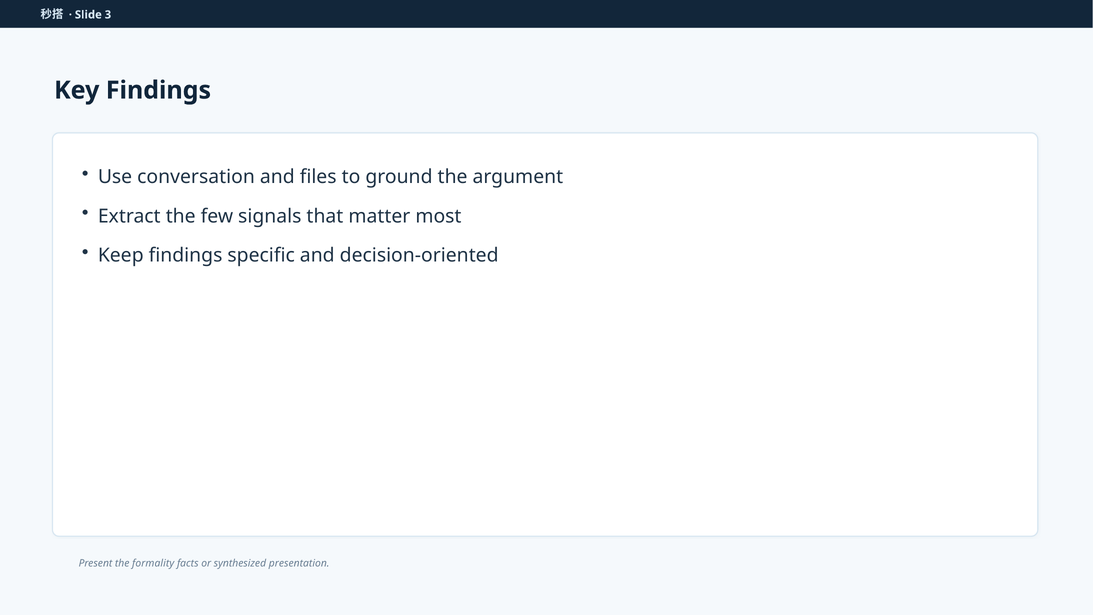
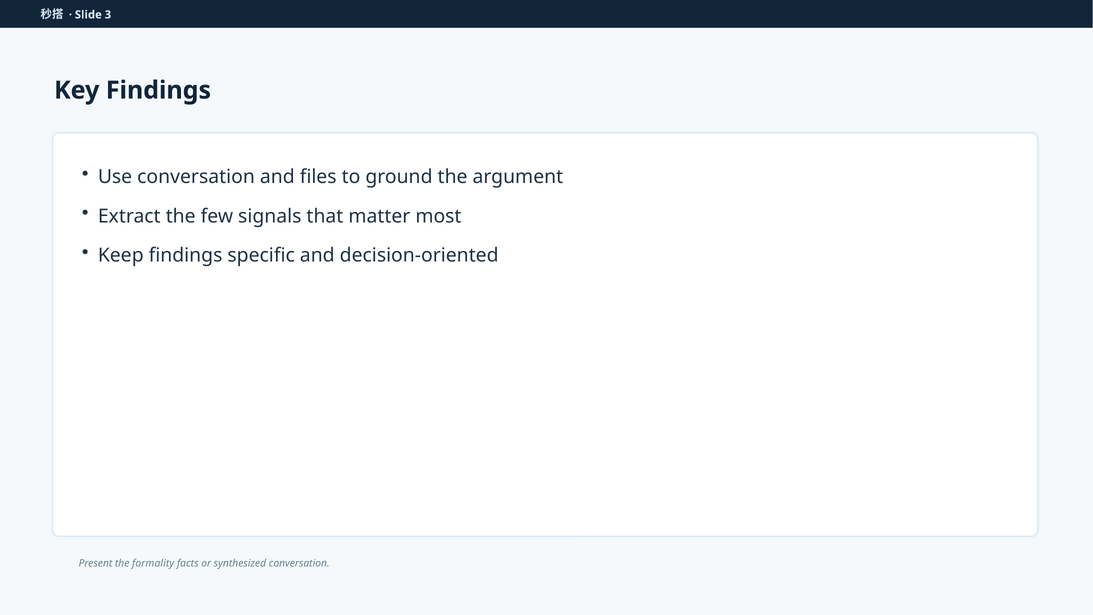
synthesized presentation: presentation -> conversation
